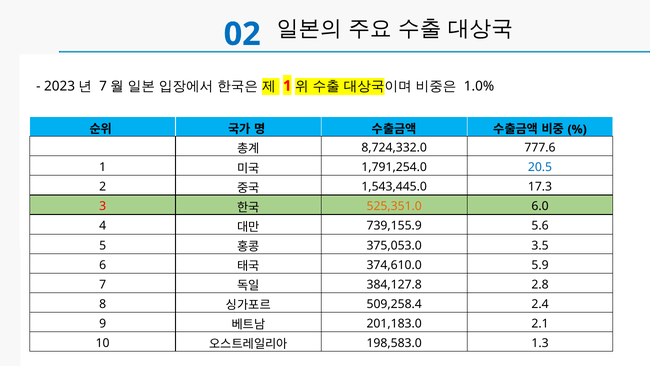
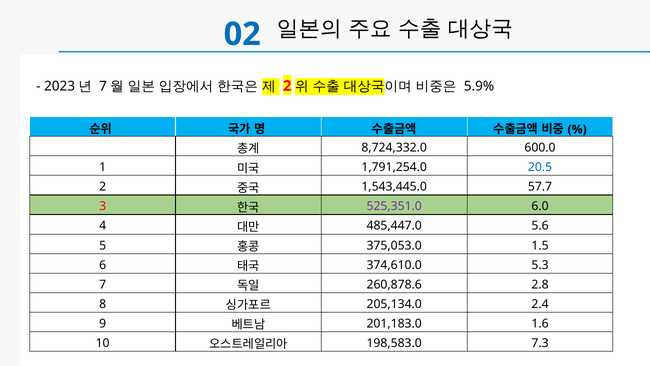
1 at (287, 86): 1 -> 2
1.0%: 1.0% -> 5.9%
777.6: 777.6 -> 600.0
17.3: 17.3 -> 57.7
525,351.0 colour: orange -> purple
739,155.9: 739,155.9 -> 485,447.0
3.5: 3.5 -> 1.5
5.9: 5.9 -> 5.3
384,127.8: 384,127.8 -> 260,878.6
509,258.4: 509,258.4 -> 205,134.0
2.1: 2.1 -> 1.6
1.3: 1.3 -> 7.3
